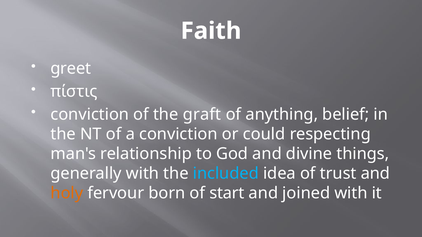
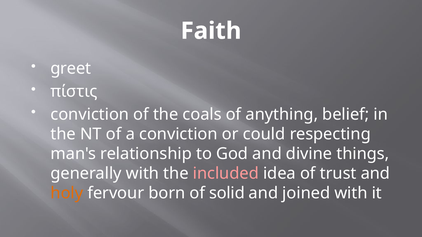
graft: graft -> coals
included colour: light blue -> pink
start: start -> solid
